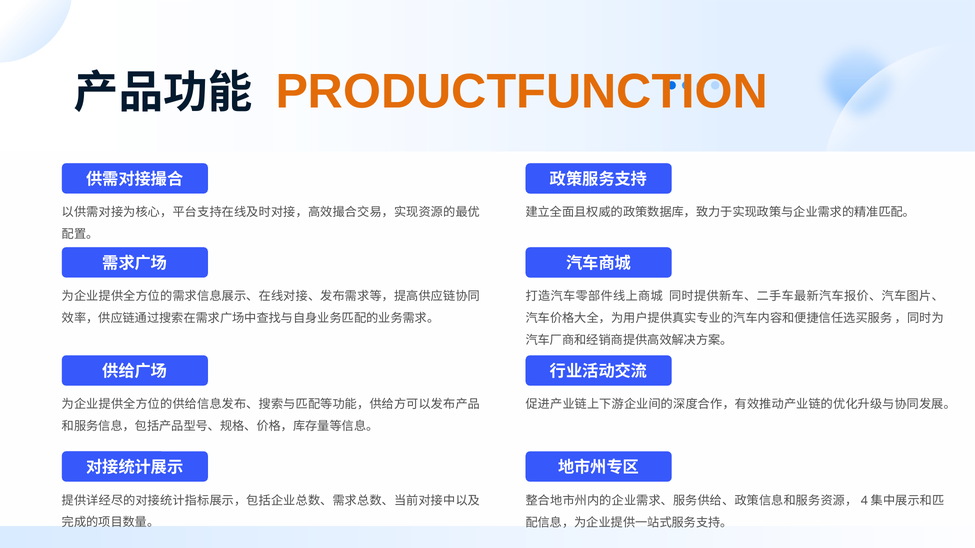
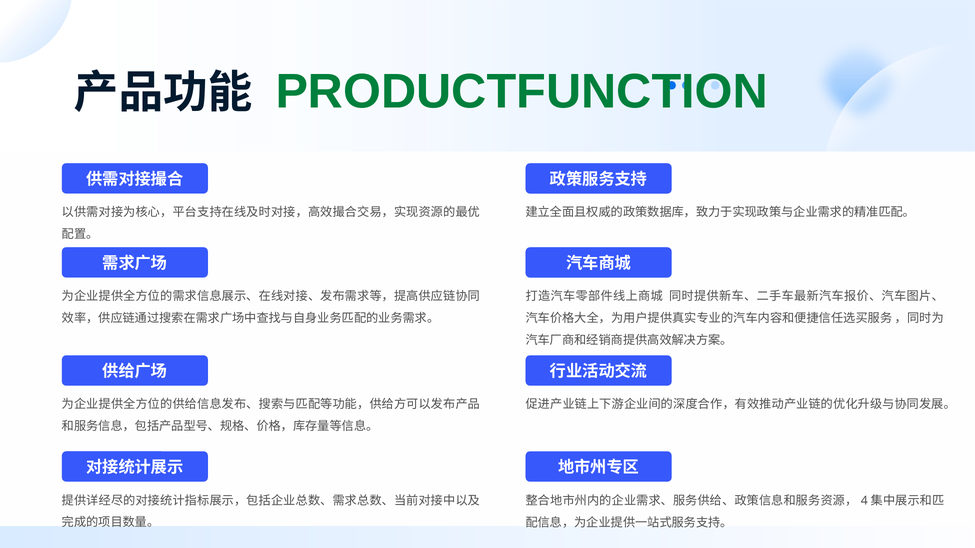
PRODUCTFUNCTION colour: orange -> green
